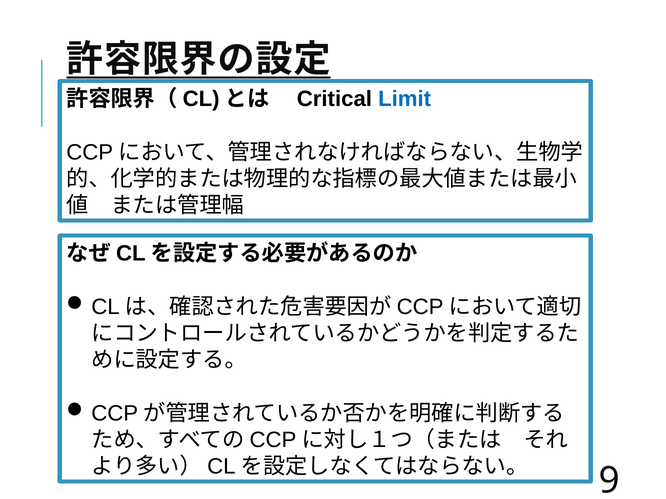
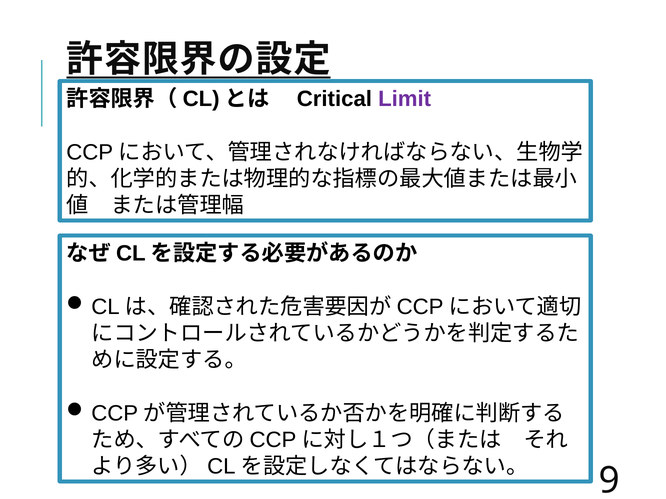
Limit colour: blue -> purple
